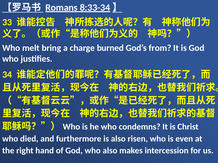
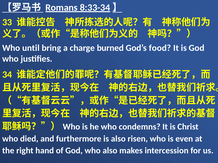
melt: melt -> until
from: from -> food
